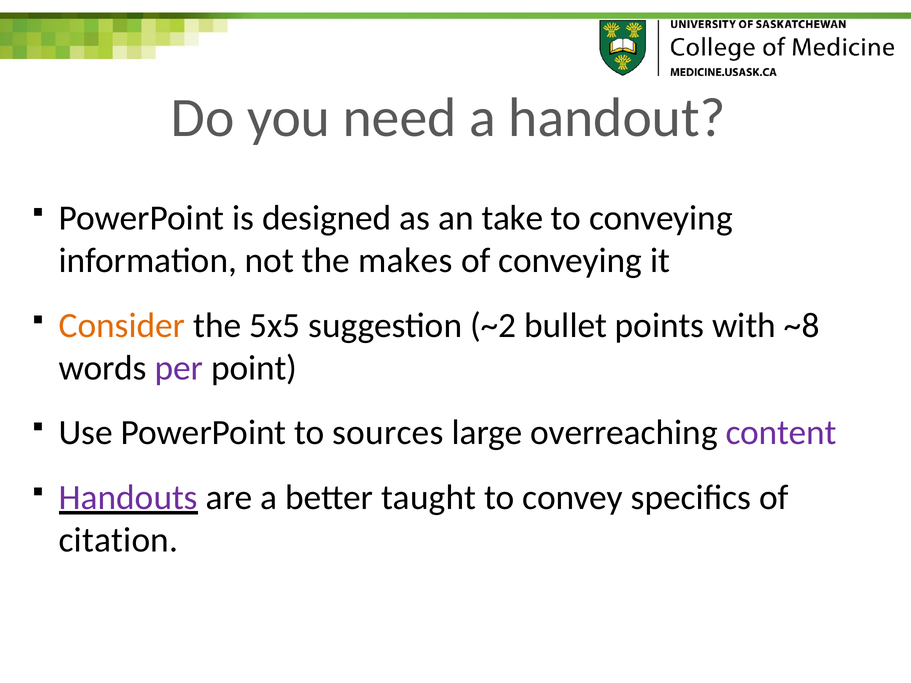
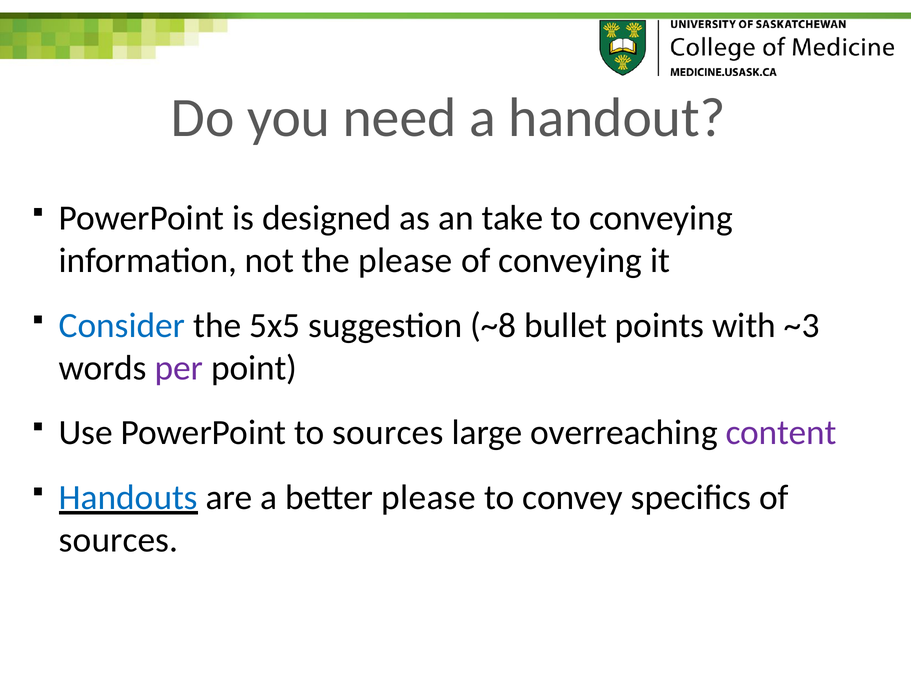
the makes: makes -> please
Consider colour: orange -> blue
~2: ~2 -> ~8
~8: ~8 -> ~3
Handouts colour: purple -> blue
better taught: taught -> please
citation at (118, 540): citation -> sources
